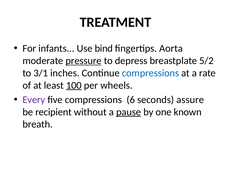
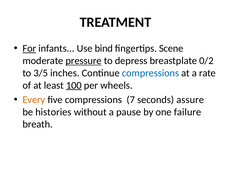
For underline: none -> present
Aorta: Aorta -> Scene
5/2: 5/2 -> 0/2
3/1: 3/1 -> 3/5
Every colour: purple -> orange
6: 6 -> 7
recipient: recipient -> histories
pause underline: present -> none
known: known -> failure
